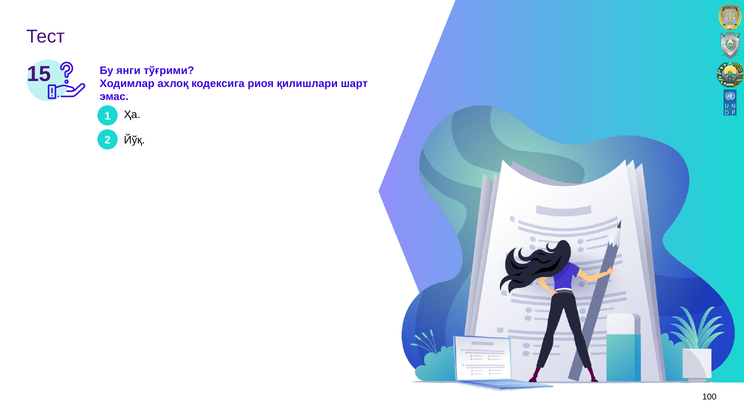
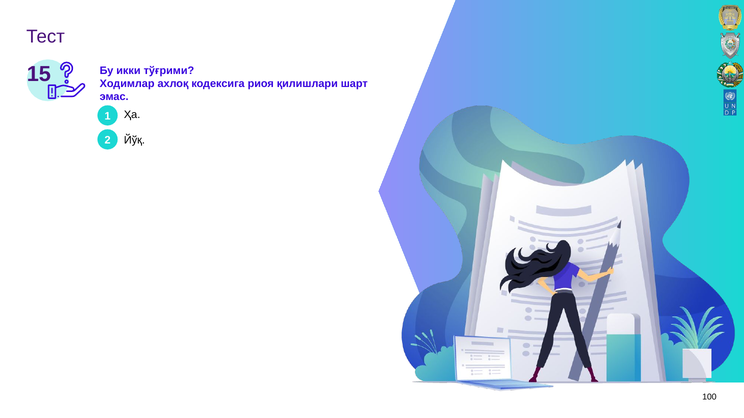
янги: янги -> икки
